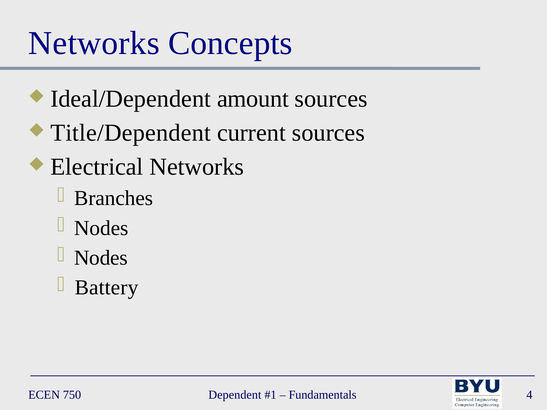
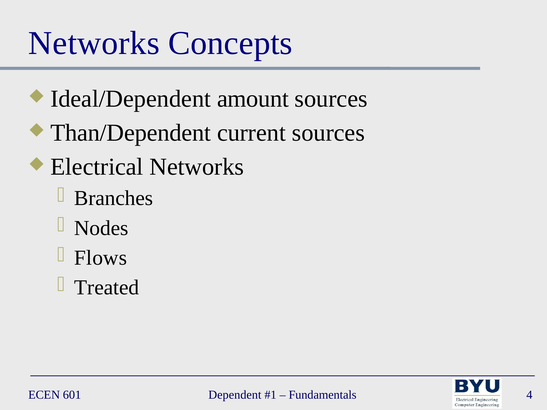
Title/Dependent: Title/Dependent -> Than/Dependent
Nodes at (101, 258): Nodes -> Flows
Battery: Battery -> Treated
750: 750 -> 601
